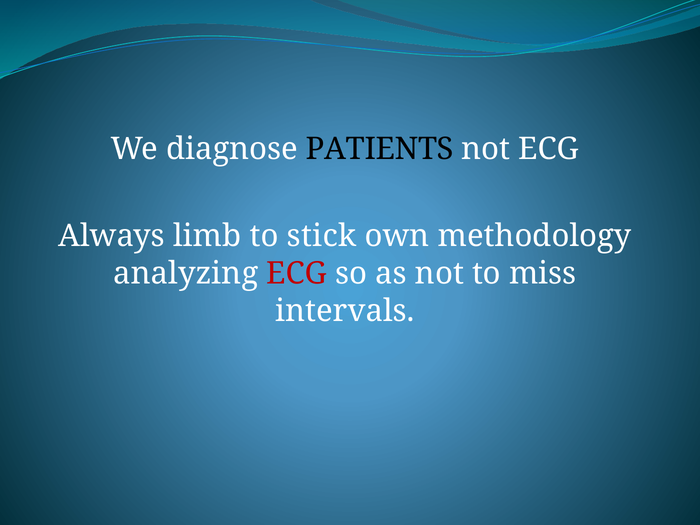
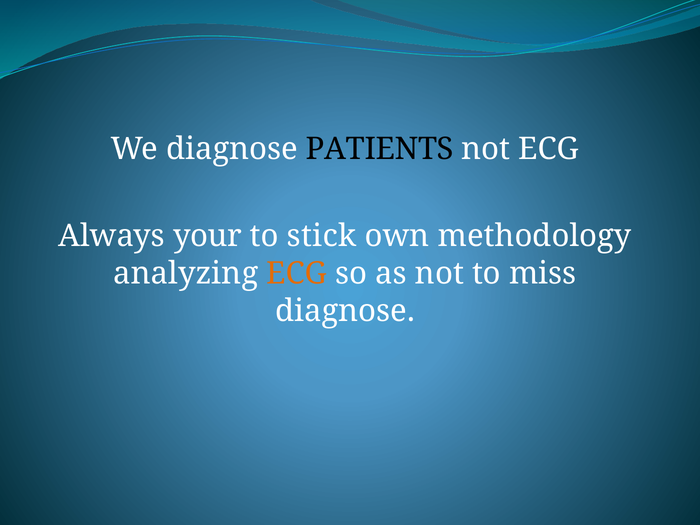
limb: limb -> your
ECG at (297, 274) colour: red -> orange
intervals at (345, 311): intervals -> diagnose
